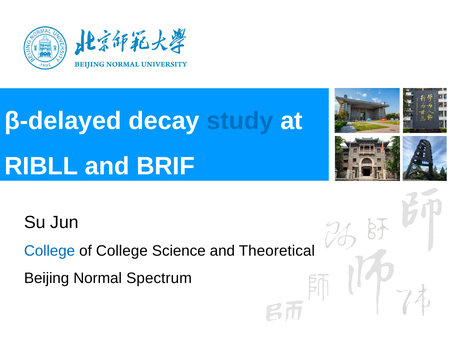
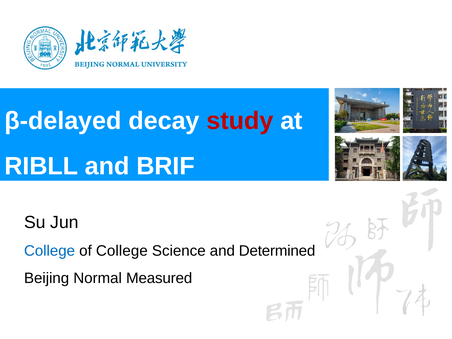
study colour: blue -> red
Theoretical: Theoretical -> Determined
Spectrum: Spectrum -> Measured
